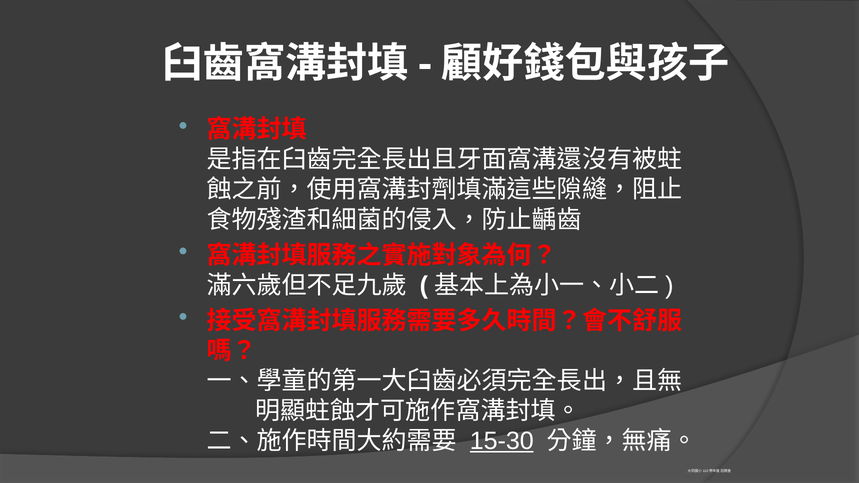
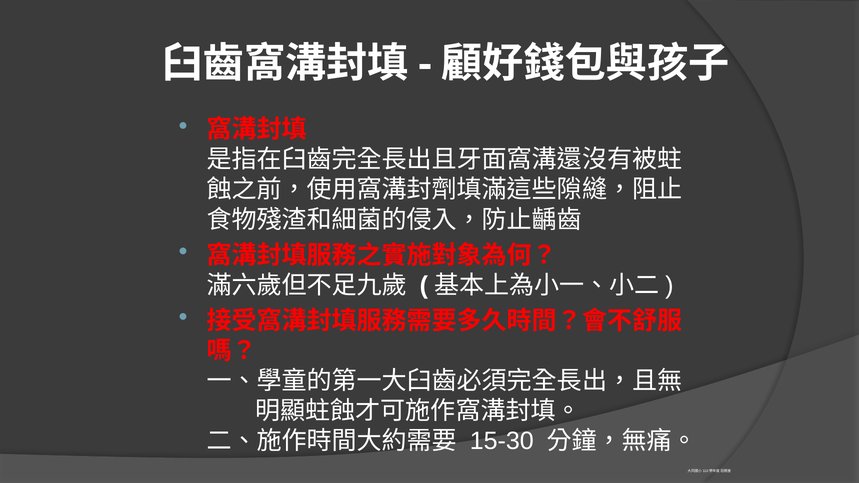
15-30 underline: present -> none
